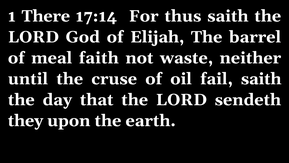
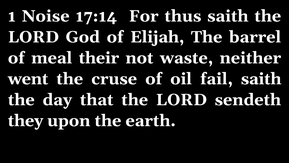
There: There -> Noise
faith: faith -> their
until: until -> went
